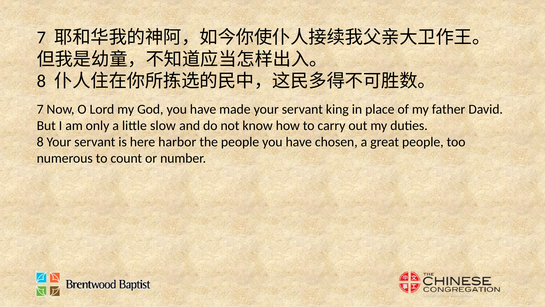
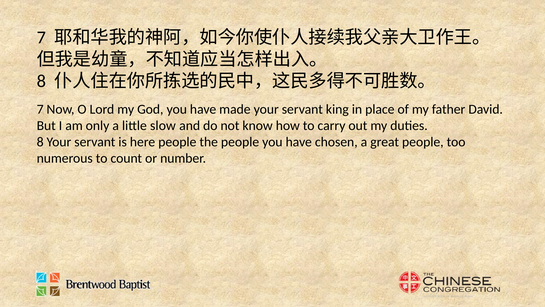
here harbor: harbor -> people
